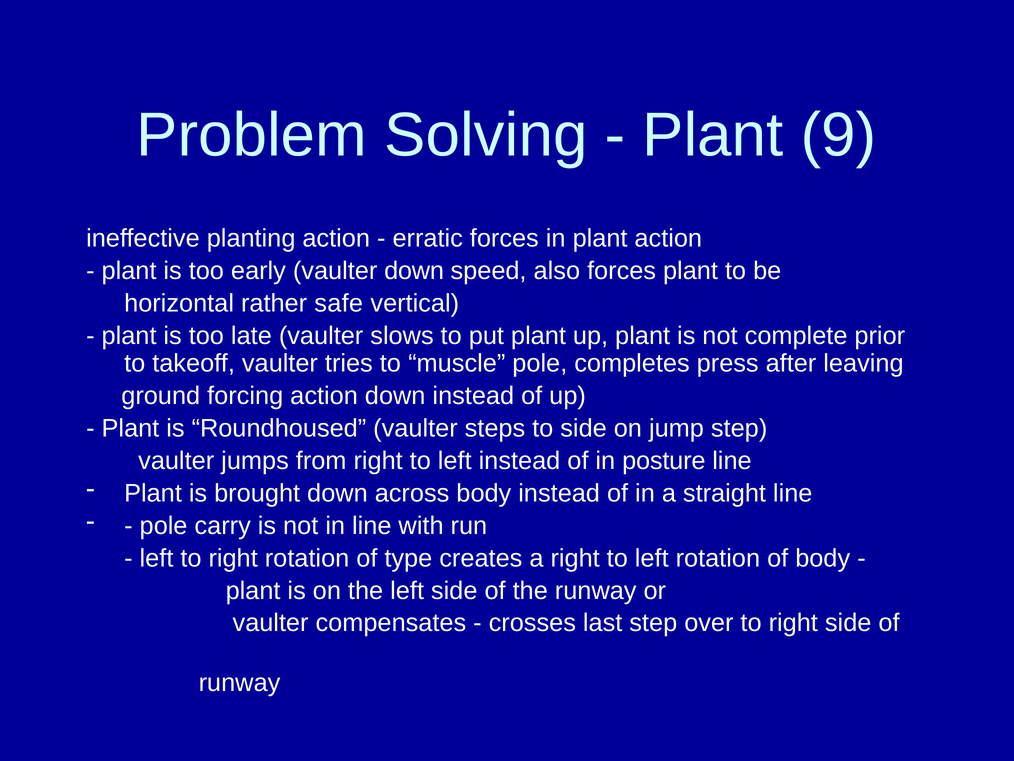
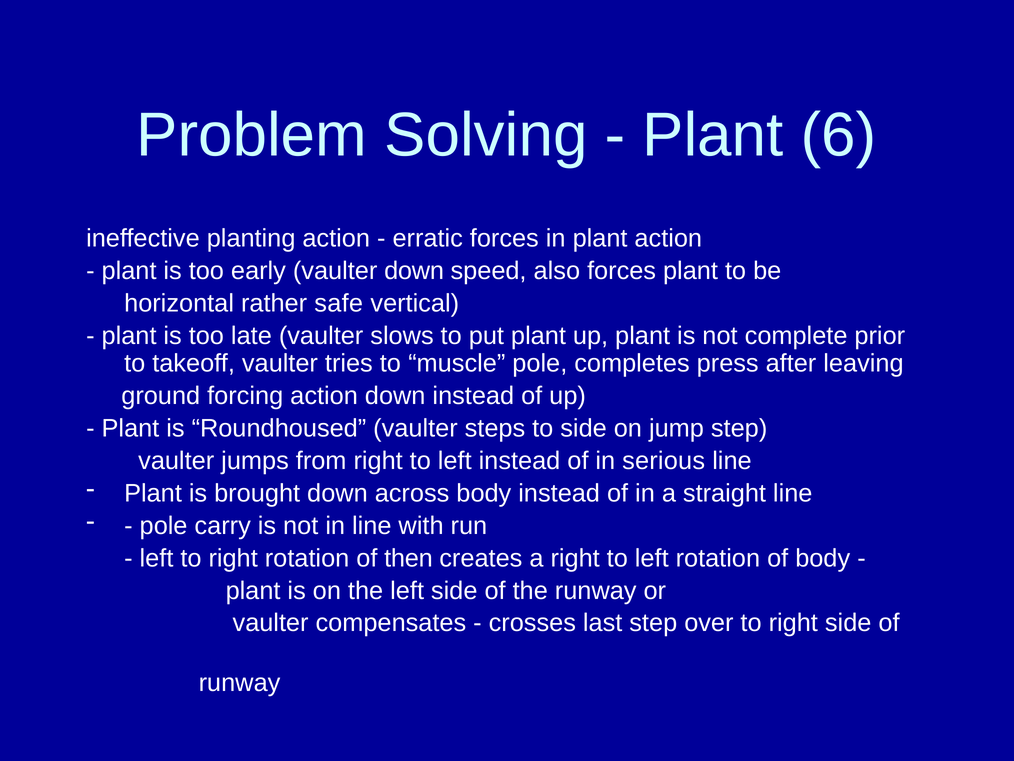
9: 9 -> 6
posture: posture -> serious
type: type -> then
